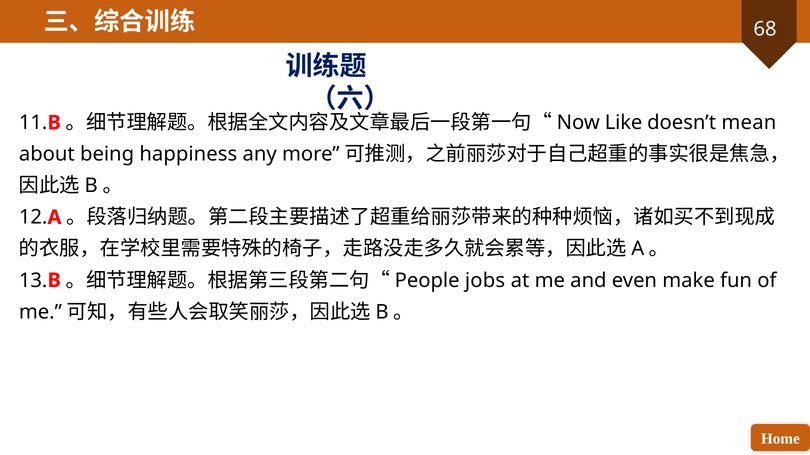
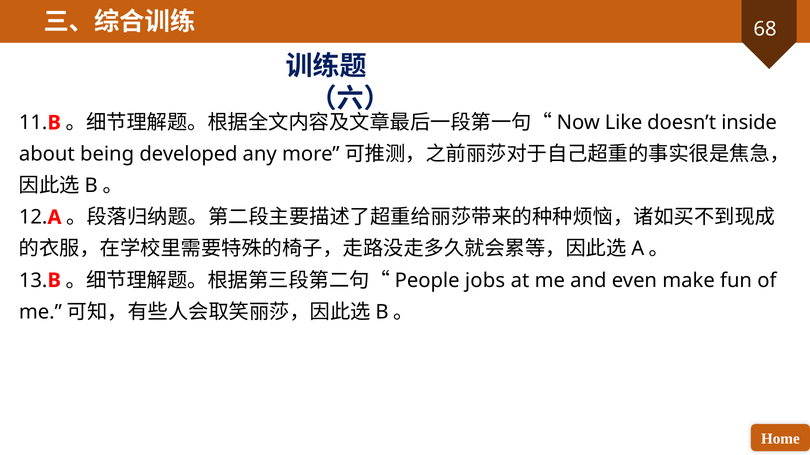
mean: mean -> inside
happiness: happiness -> developed
